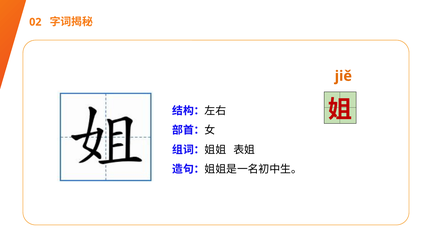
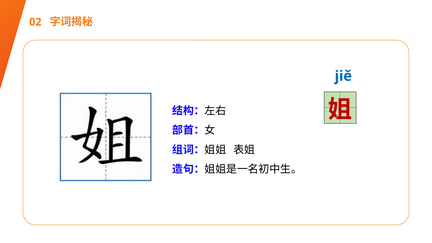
jiě colour: orange -> blue
